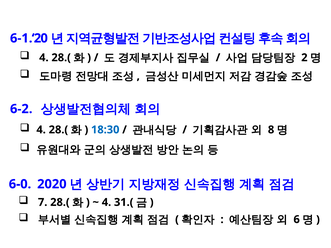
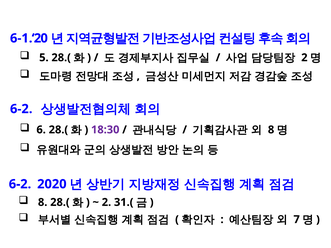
4 at (44, 58): 4 -> 5
4 at (41, 130): 4 -> 6
18:30 colour: blue -> purple
6-0 at (20, 184): 6-0 -> 6-2
7 at (43, 202): 7 -> 8
4 at (106, 202): 4 -> 2
6: 6 -> 7
